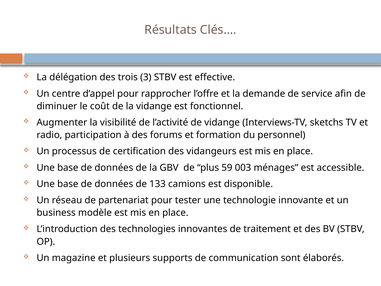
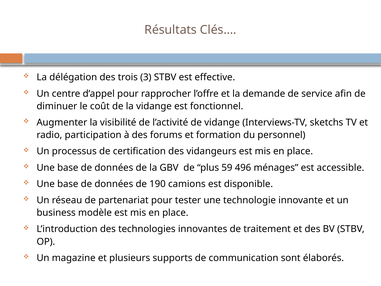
003: 003 -> 496
133: 133 -> 190
